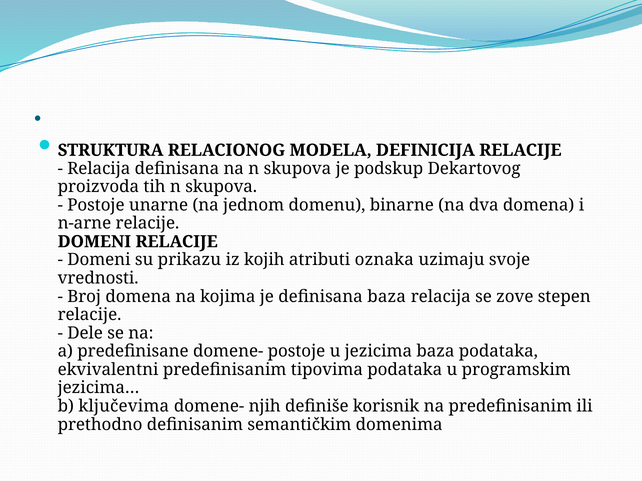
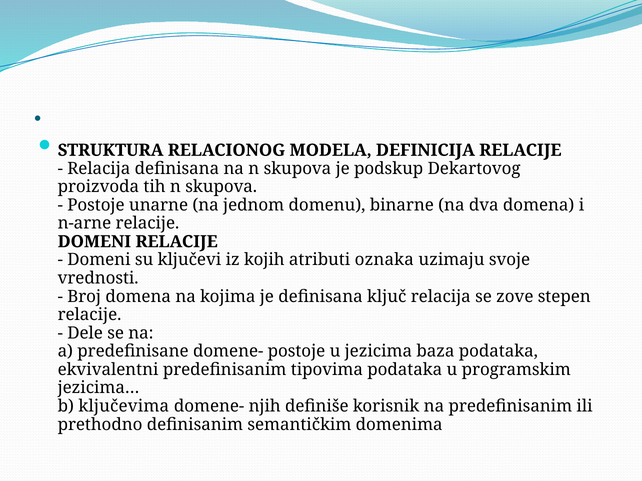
prikazu: prikazu -> ključevi
definisana baza: baza -> ključ
